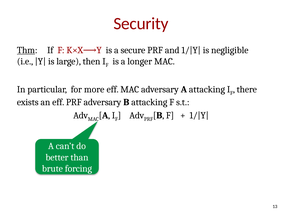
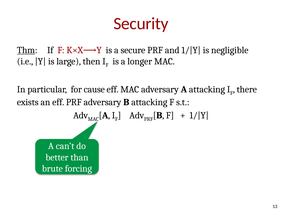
more: more -> cause
